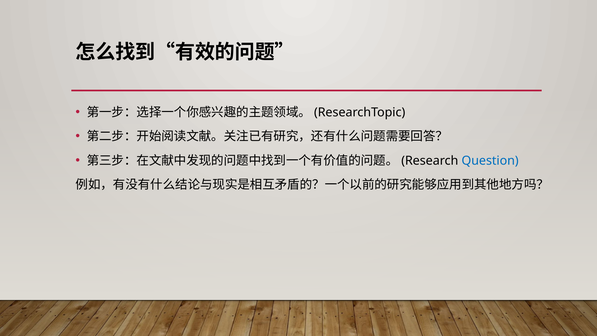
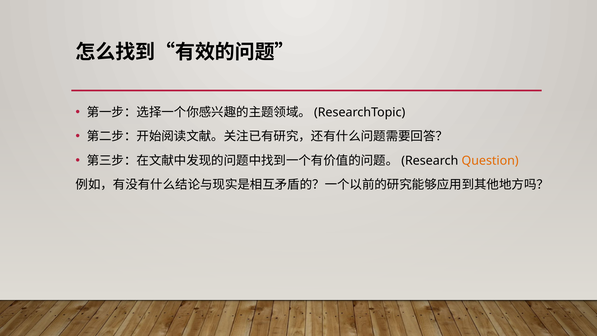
Question colour: blue -> orange
